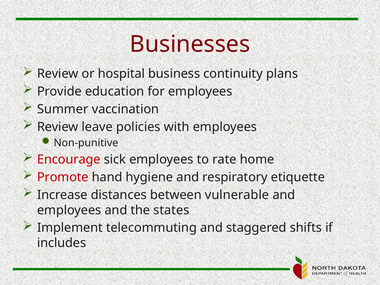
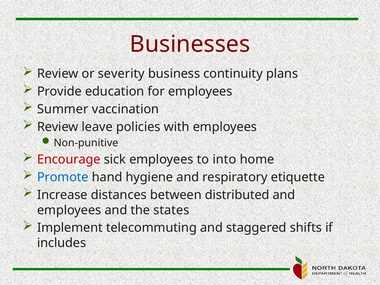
hospital: hospital -> severity
rate: rate -> into
Promote colour: red -> blue
vulnerable: vulnerable -> distributed
